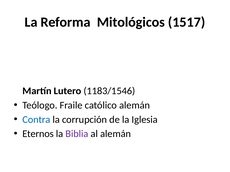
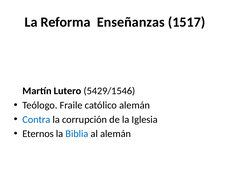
Mitológicos: Mitológicos -> Enseñanzas
1183/1546: 1183/1546 -> 5429/1546
Biblia colour: purple -> blue
